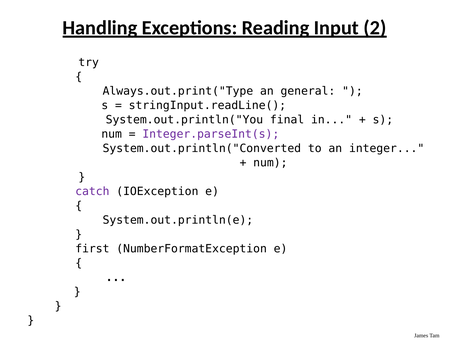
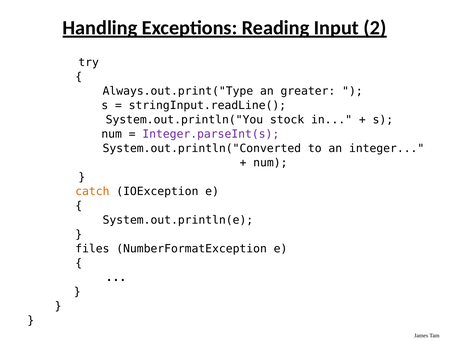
general: general -> greater
final: final -> stock
catch colour: purple -> orange
first: first -> files
